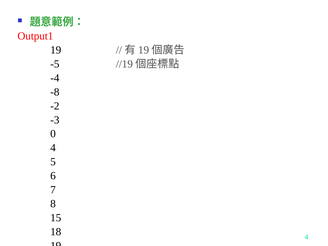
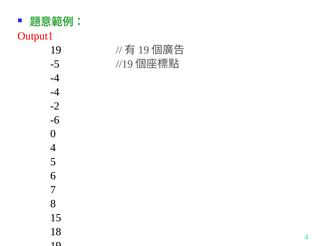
-8 at (55, 92): -8 -> -4
-3: -3 -> -6
